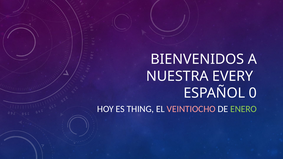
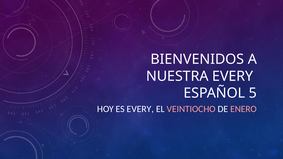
0: 0 -> 5
ES THING: THING -> EVERY
ENERO colour: light green -> pink
